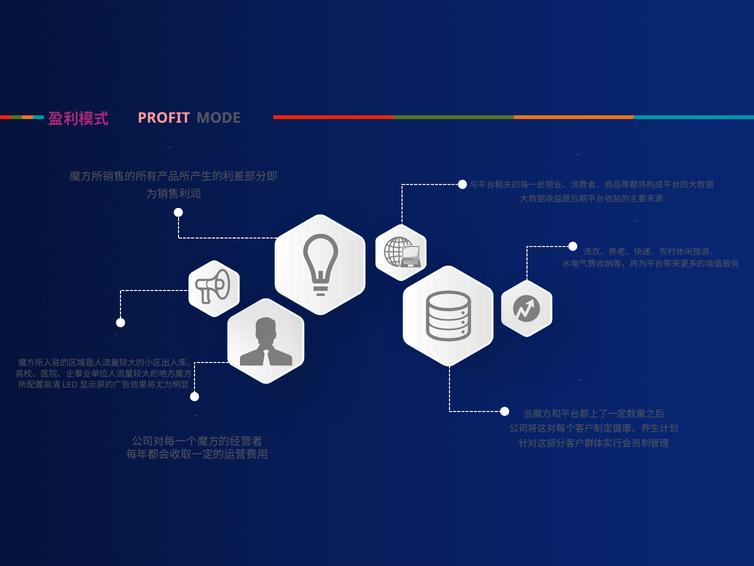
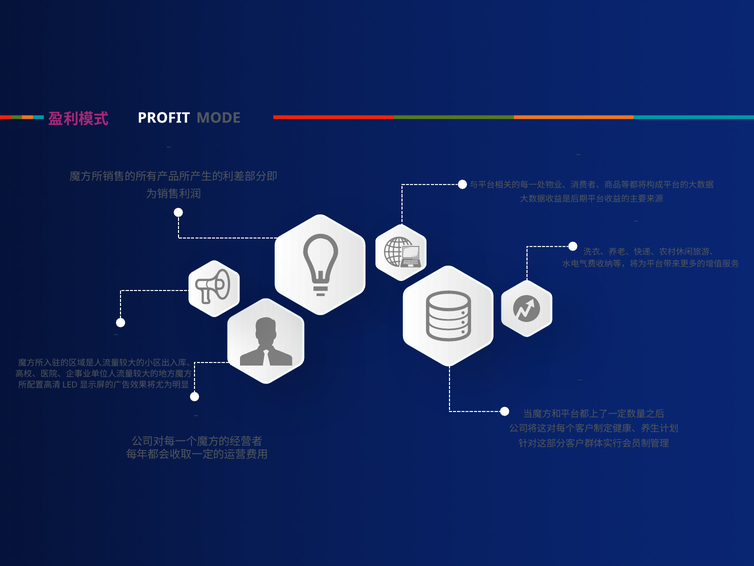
PROFIT colour: pink -> white
